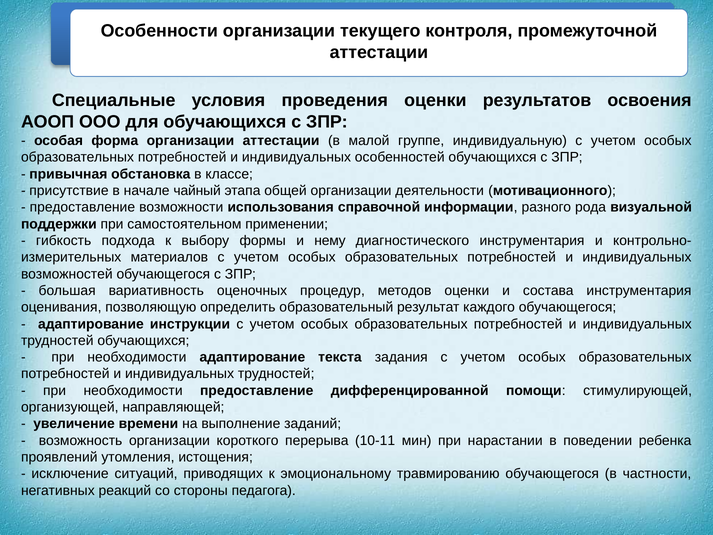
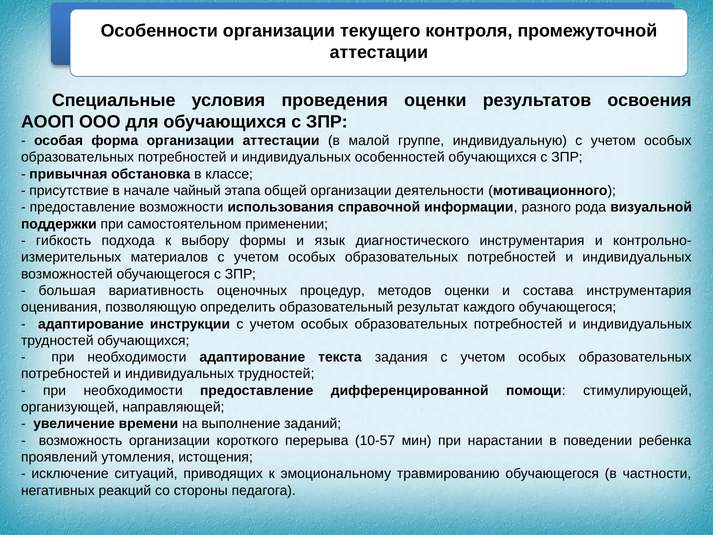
нему: нему -> язык
10-11: 10-11 -> 10-57
